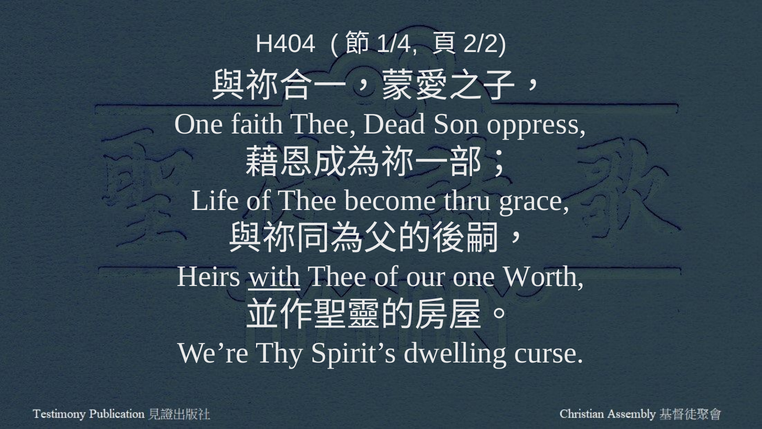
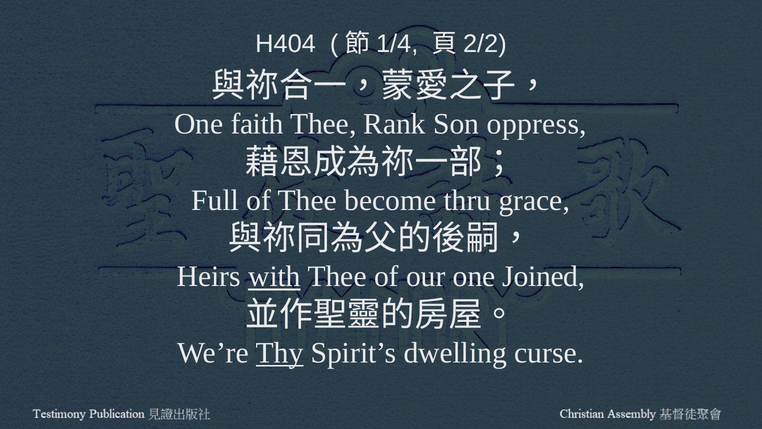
Dead: Dead -> Rank
Life: Life -> Full
Worth: Worth -> Joined
Thy underline: none -> present
